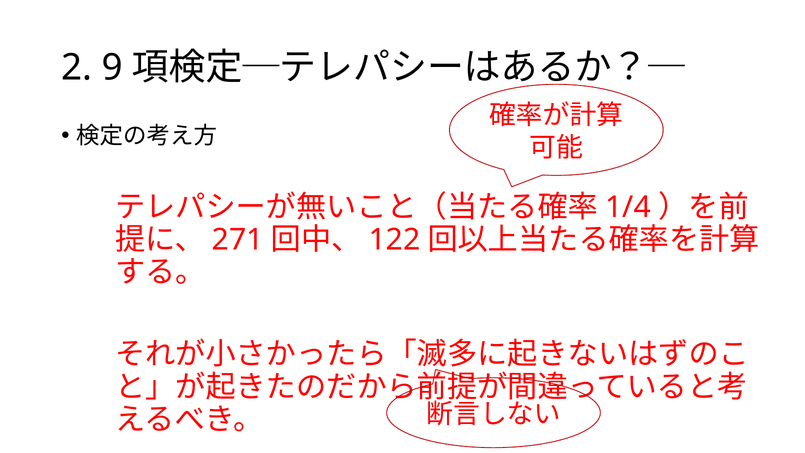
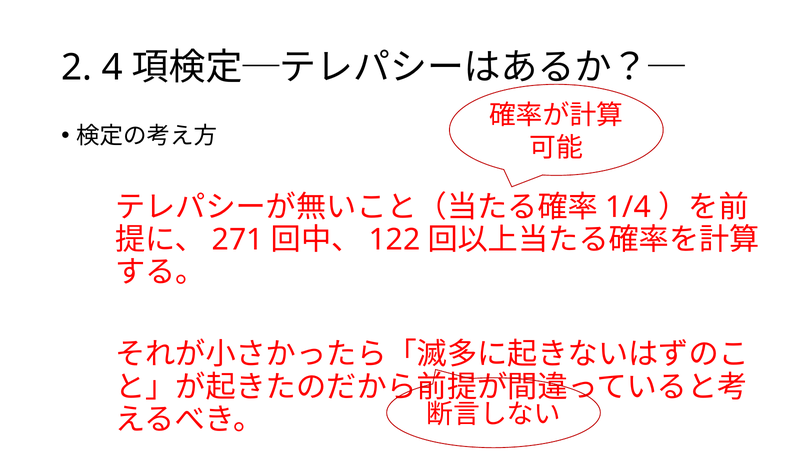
9: 9 -> 4
